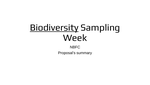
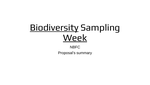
Week underline: none -> present
